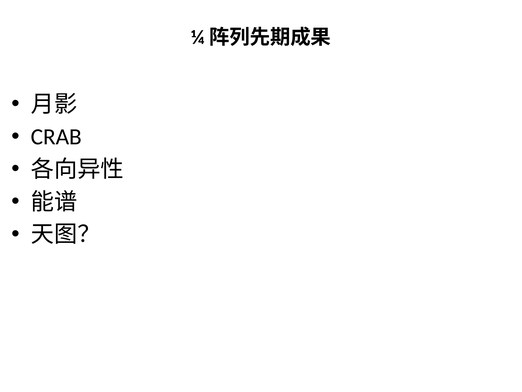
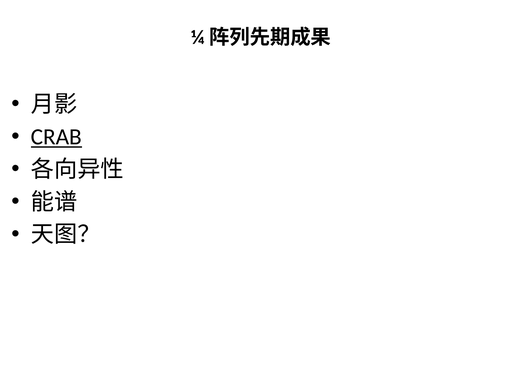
CRAB underline: none -> present
